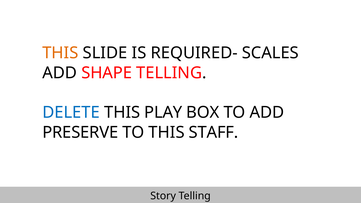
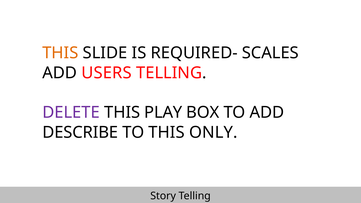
SHAPE: SHAPE -> USERS
DELETE colour: blue -> purple
PRESERVE: PRESERVE -> DESCRIBE
STAFF: STAFF -> ONLY
